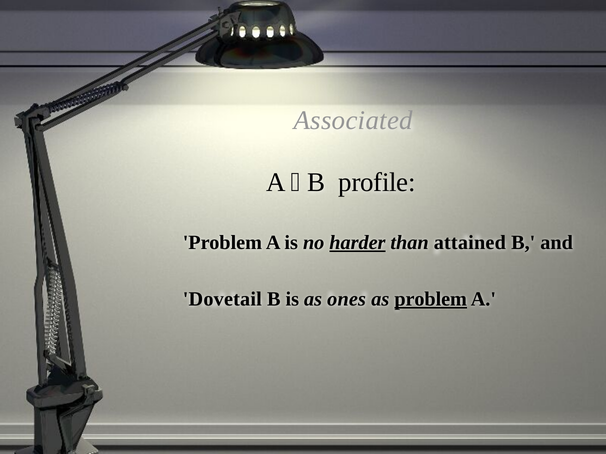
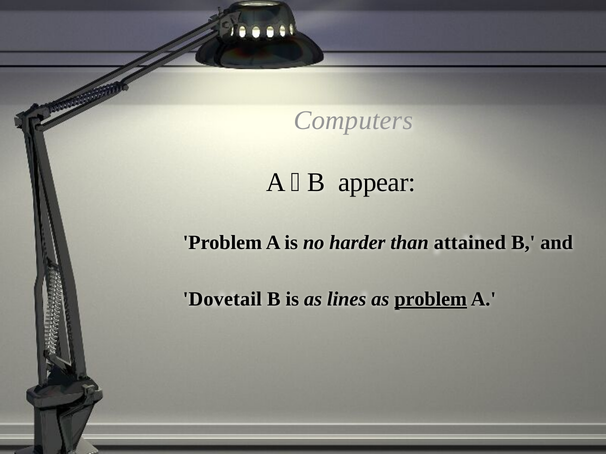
Associated: Associated -> Computers
profile: profile -> appear
harder underline: present -> none
ones: ones -> lines
